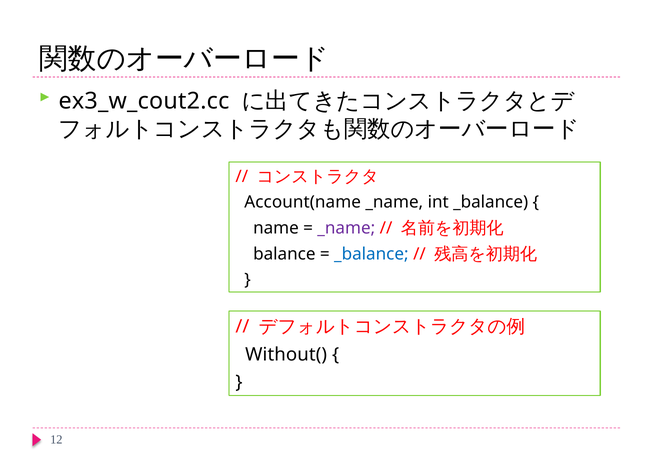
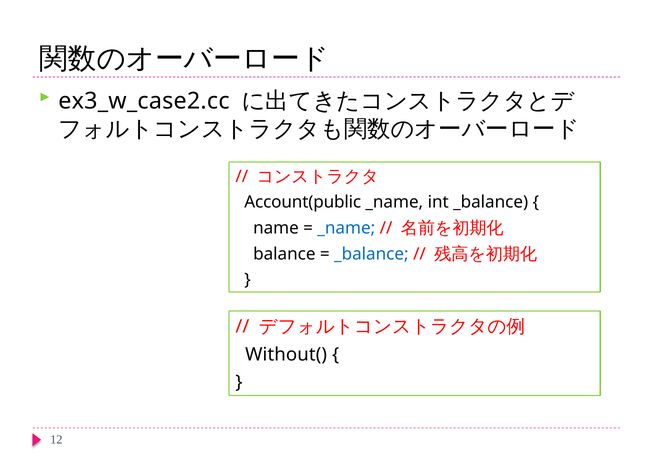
ex3_w_cout2.cc: ex3_w_cout2.cc -> ex3_w_case2.cc
Account(name: Account(name -> Account(public
_name at (346, 228) colour: purple -> blue
